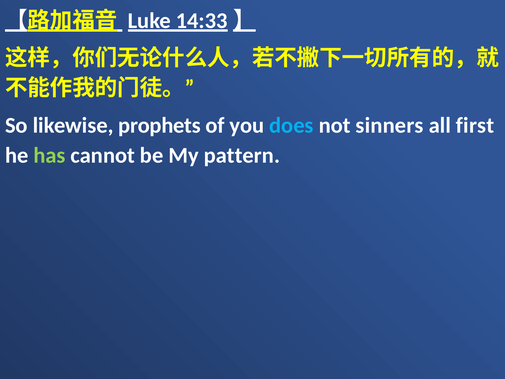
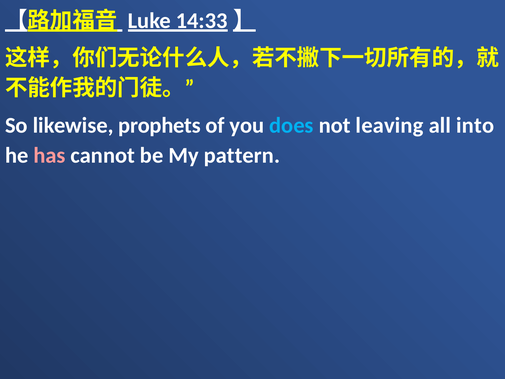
sinners: sinners -> leaving
first: first -> into
has colour: light green -> pink
